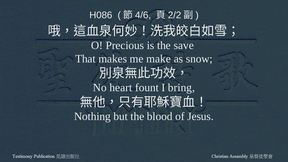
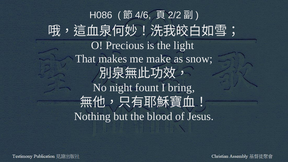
save: save -> light
heart: heart -> night
